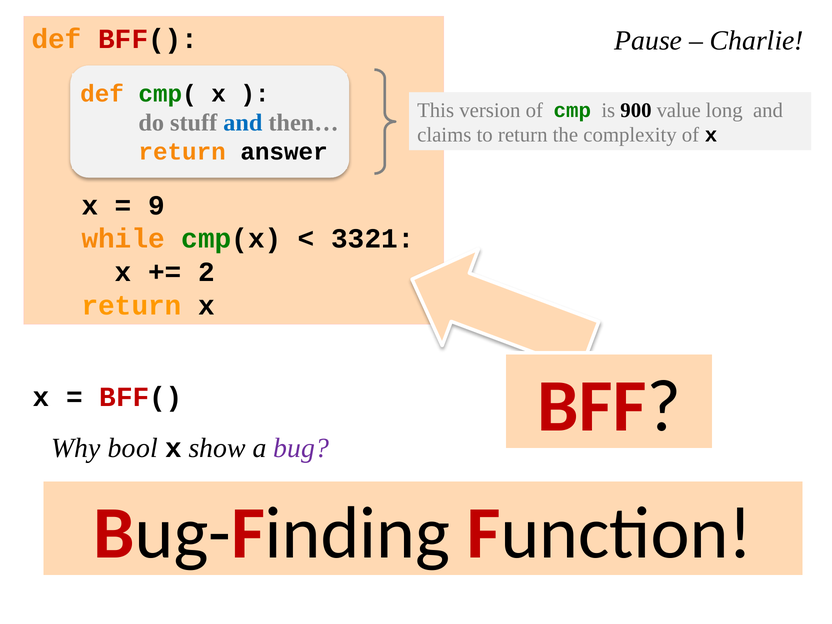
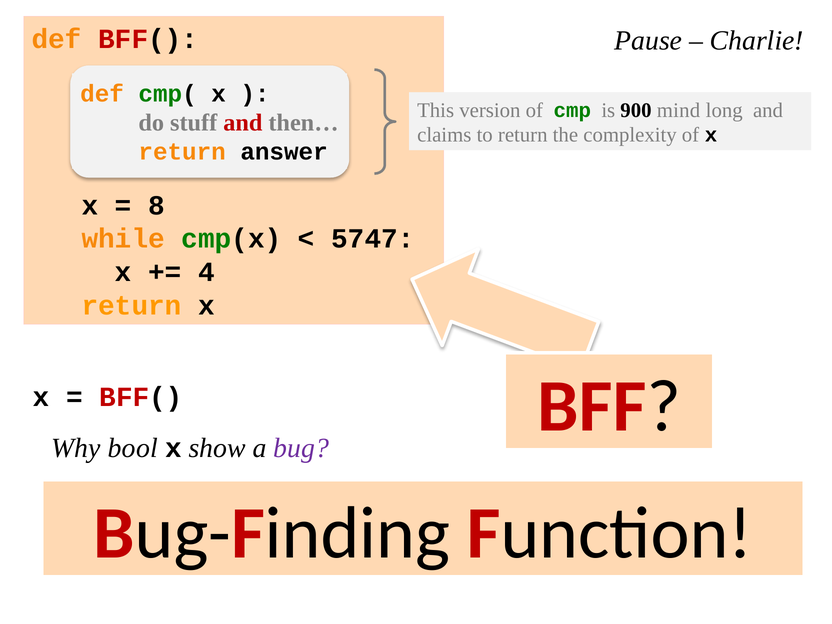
value: value -> mind
and at (243, 123) colour: blue -> red
9: 9 -> 8
3321: 3321 -> 5747
2: 2 -> 4
